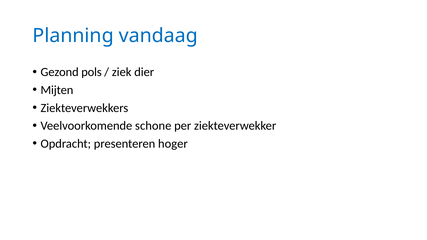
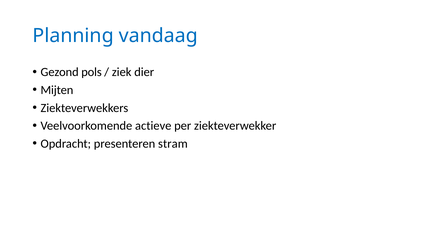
schone: schone -> actieve
hoger: hoger -> stram
